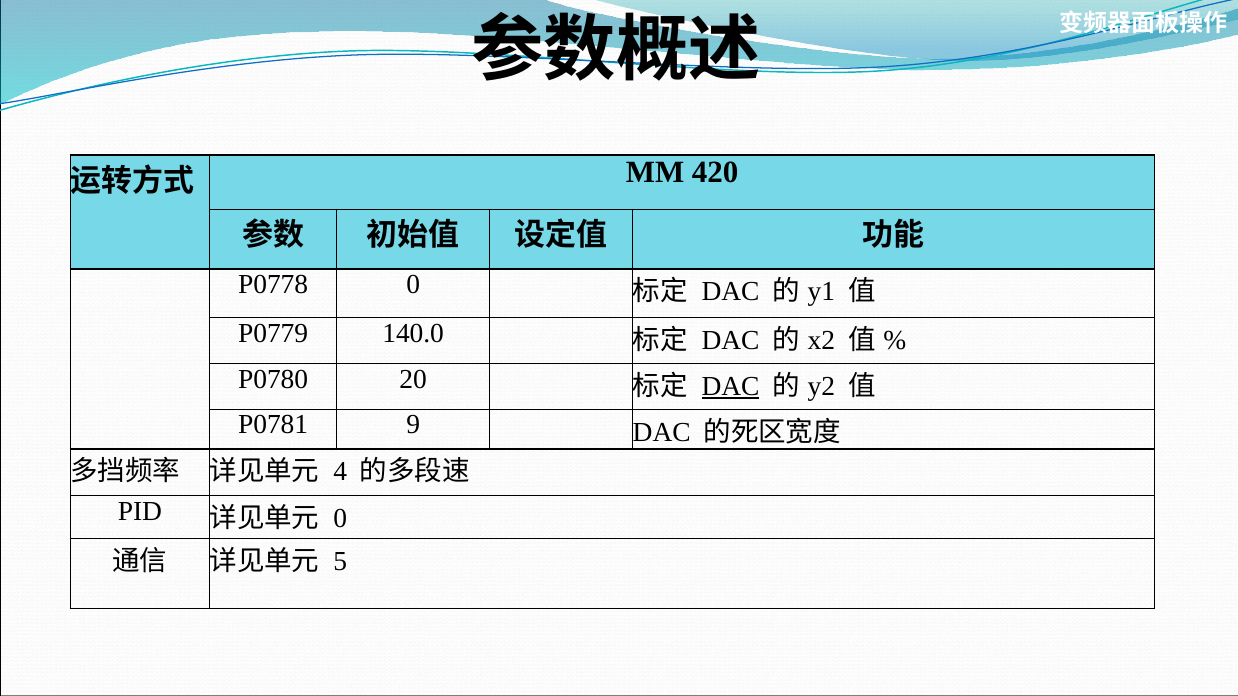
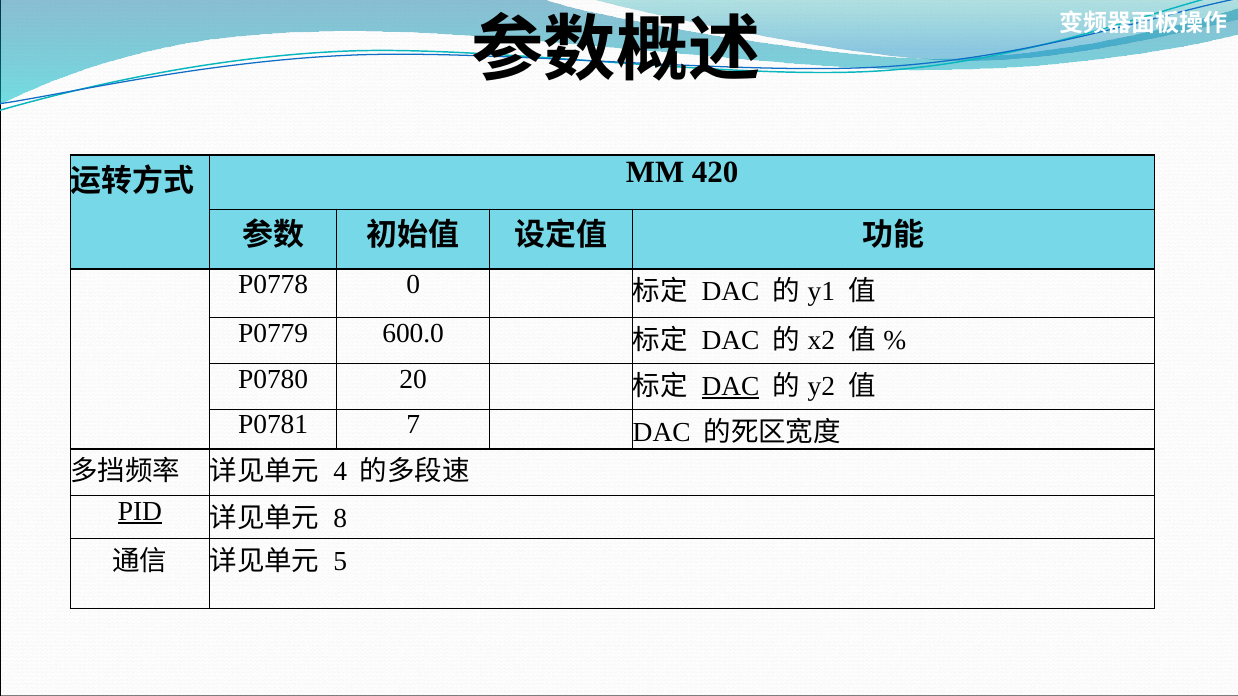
140.0: 140.0 -> 600.0
9: 9 -> 7
PID underline: none -> present
0 at (340, 518): 0 -> 8
